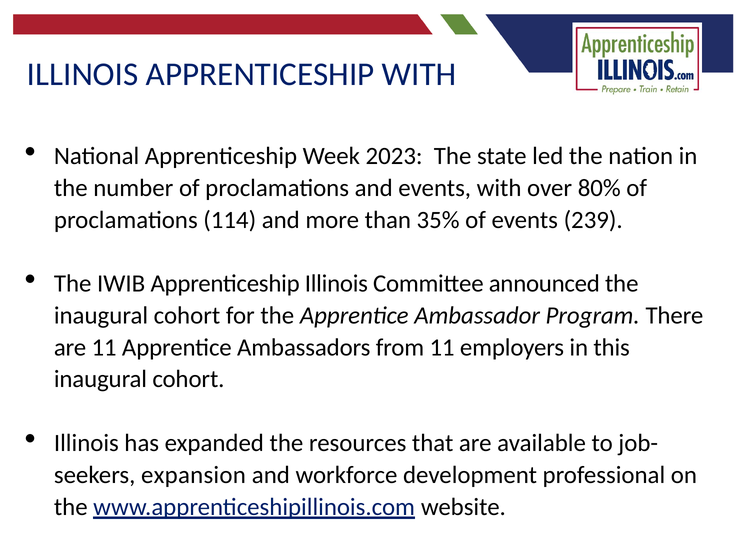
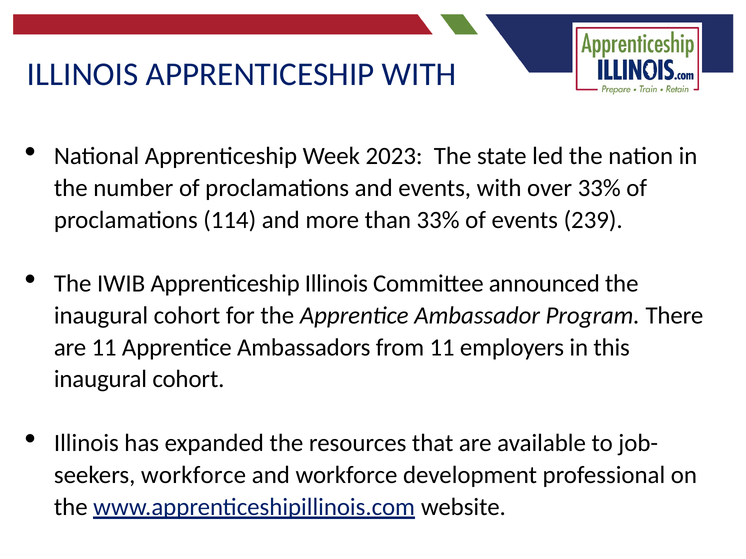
over 80%: 80% -> 33%
than 35%: 35% -> 33%
expansion at (193, 475): expansion -> workforce
